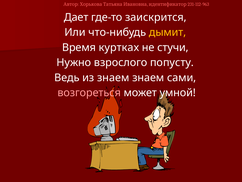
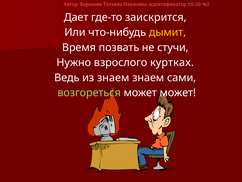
куртках: куртках -> позвать
попусту: попусту -> куртках
возгореться colour: pink -> light green
может умной: умной -> может
